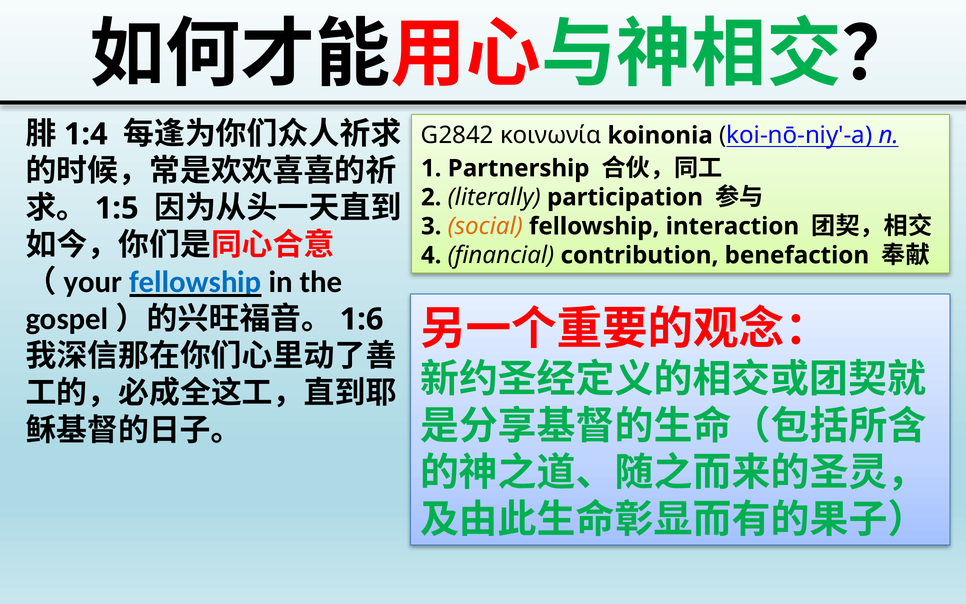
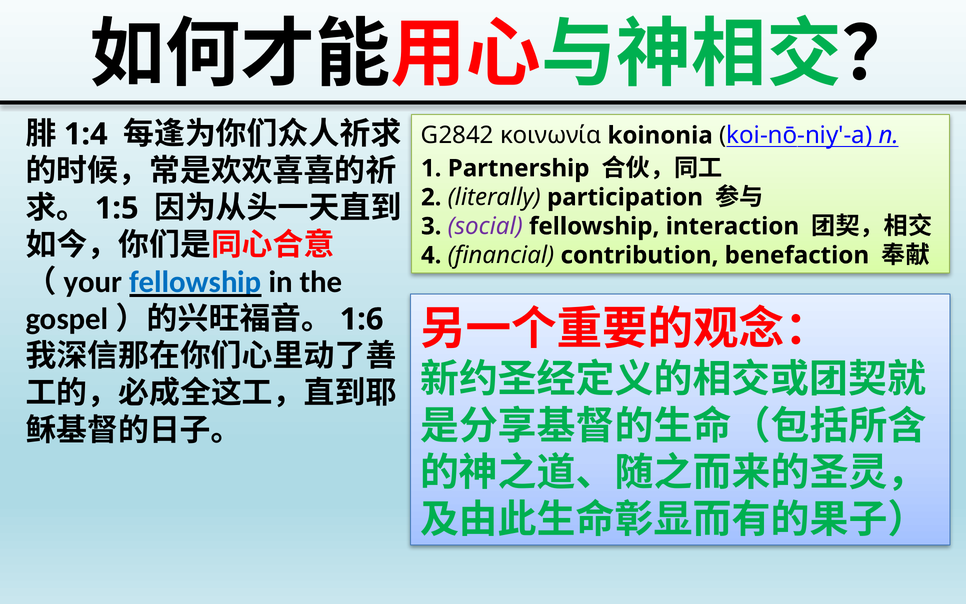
social colour: orange -> purple
